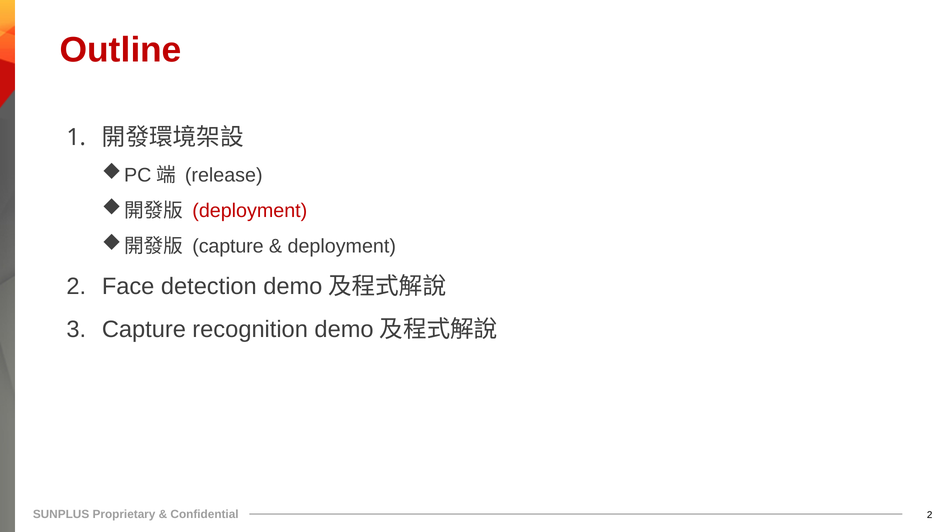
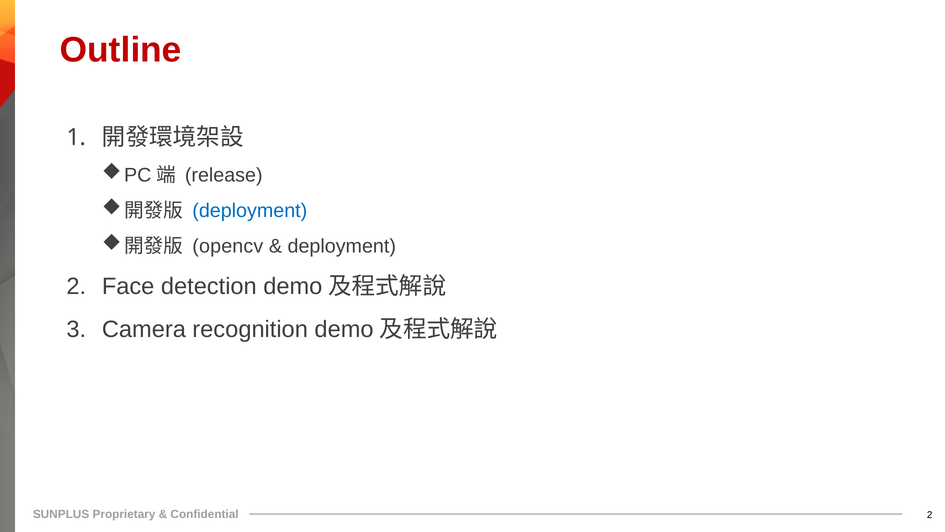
deployment at (250, 210) colour: red -> blue
capture at (228, 246): capture -> opencv
Capture at (144, 329): Capture -> Camera
